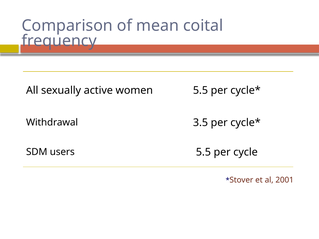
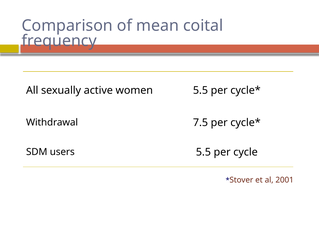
3.5: 3.5 -> 7.5
